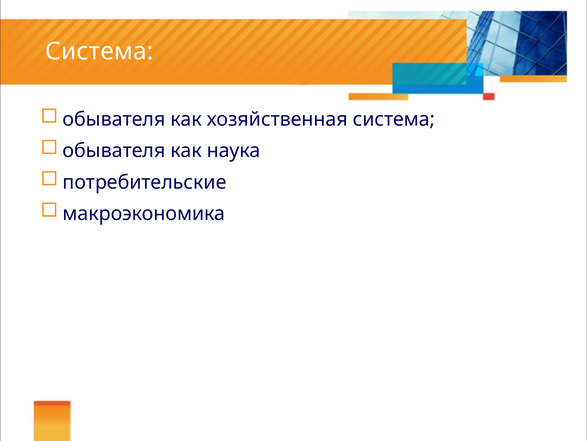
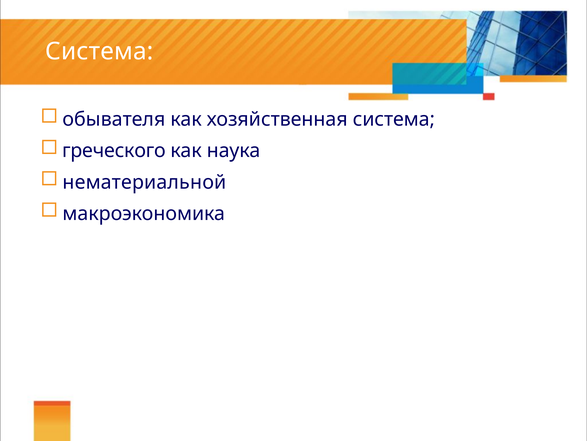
обывателя at (114, 151): обывателя -> греческого
потребительские: потребительские -> нематериальной
